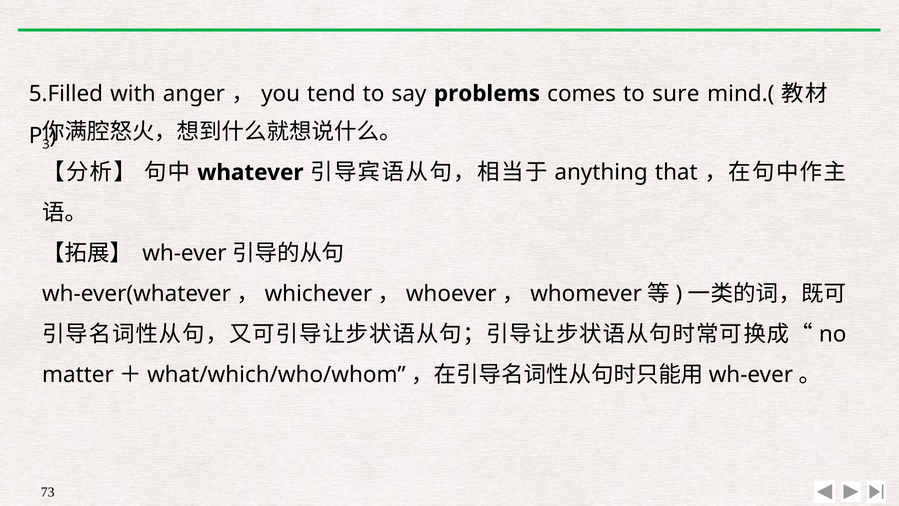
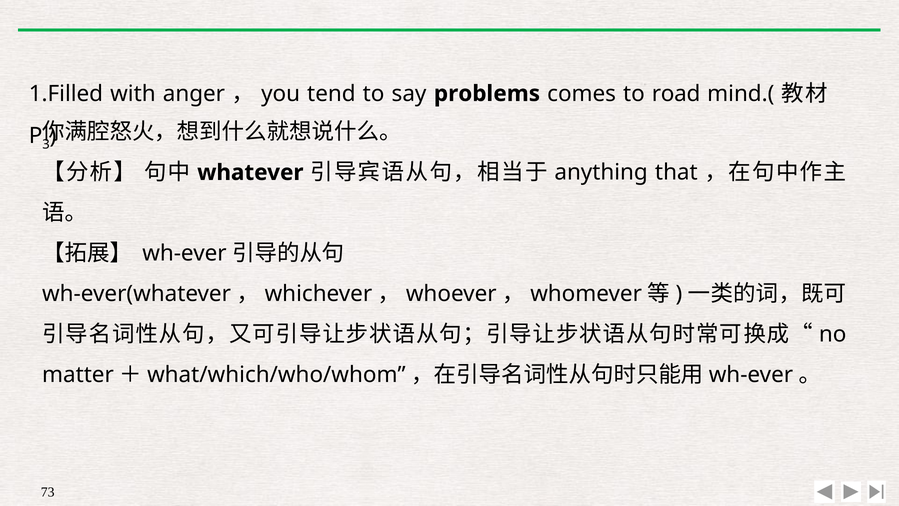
5.Filled: 5.Filled -> 1.Filled
sure: sure -> road
